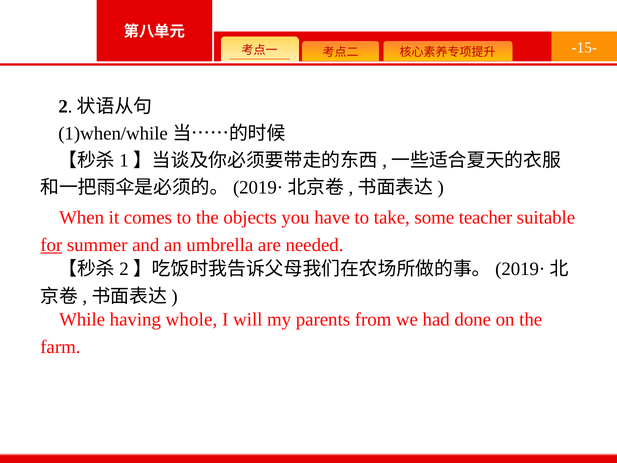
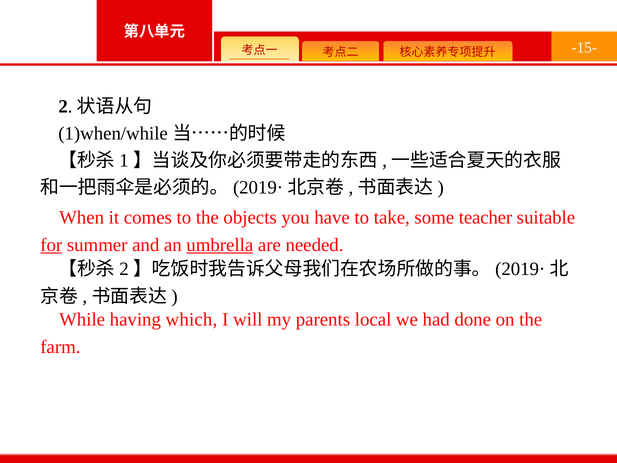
umbrella underline: none -> present
whole: whole -> which
from: from -> local
